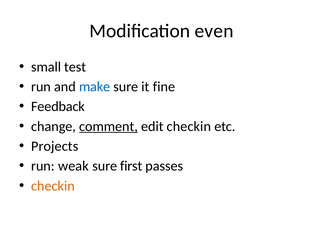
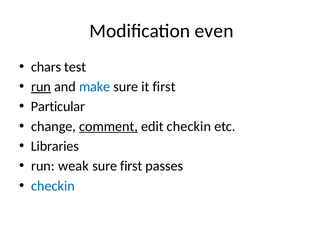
small: small -> chars
run at (41, 87) underline: none -> present
it fine: fine -> first
Feedback: Feedback -> Particular
Projects: Projects -> Libraries
checkin at (53, 186) colour: orange -> blue
